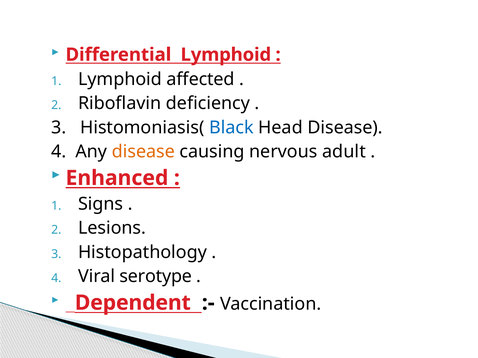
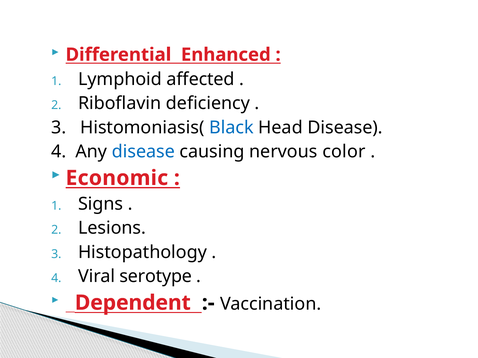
Differential Lymphoid: Lymphoid -> Enhanced
disease at (143, 152) colour: orange -> blue
adult: adult -> color
Enhanced: Enhanced -> Economic
